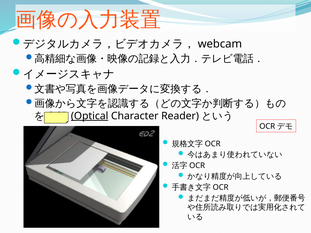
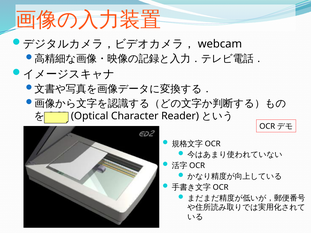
Optical underline: present -> none
